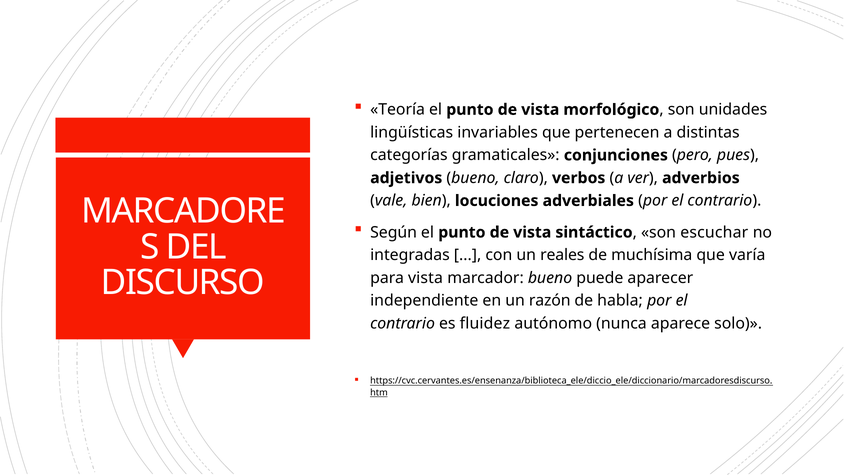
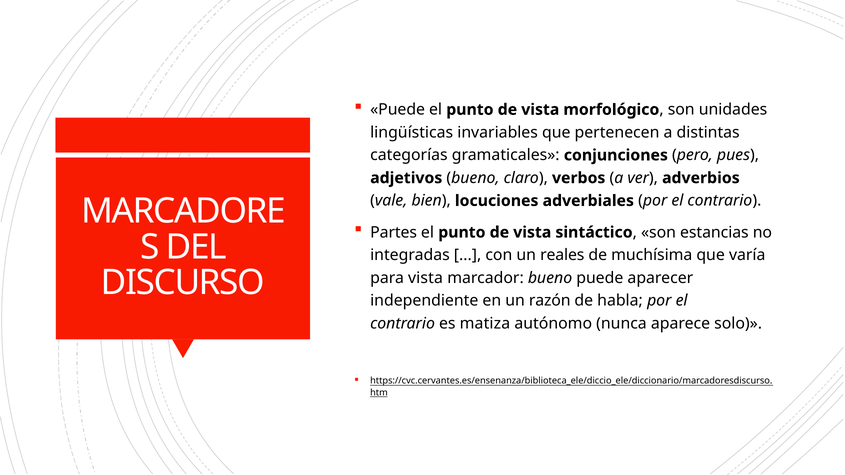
Teoría at (398, 110): Teoría -> Puede
Según: Según -> Partes
escuchar: escuchar -> estancias
fluidez: fluidez -> matiza
